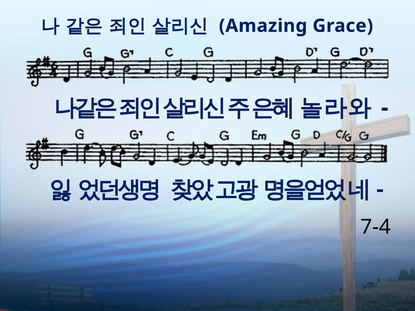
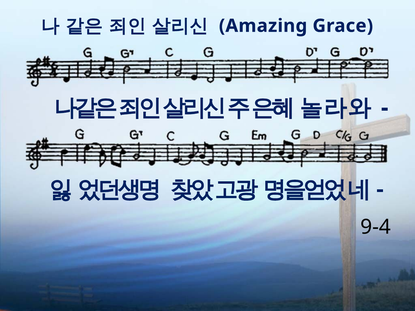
7-4: 7-4 -> 9-4
